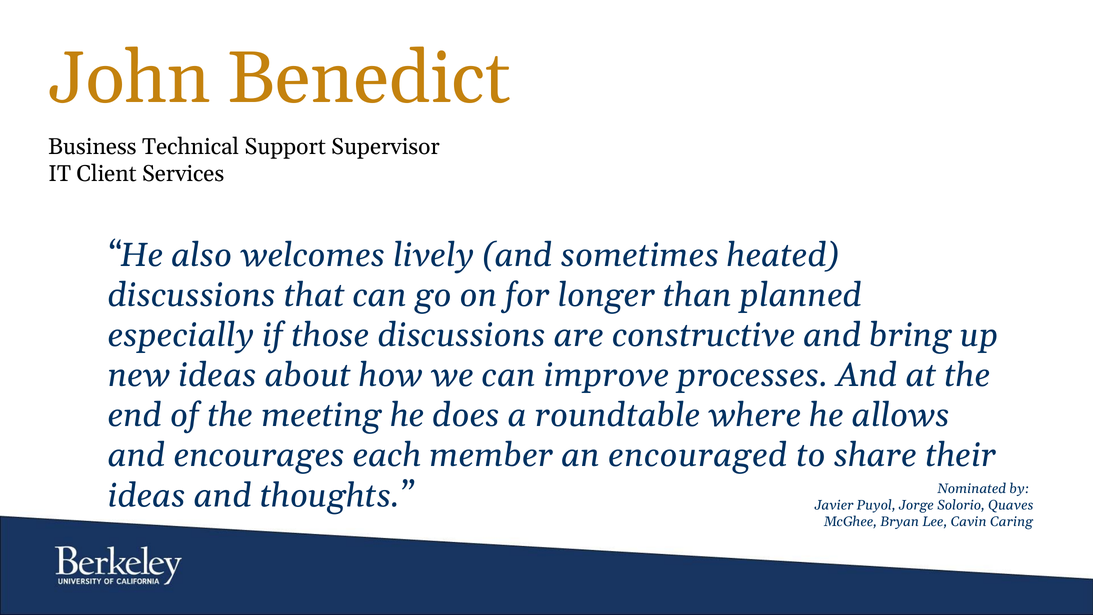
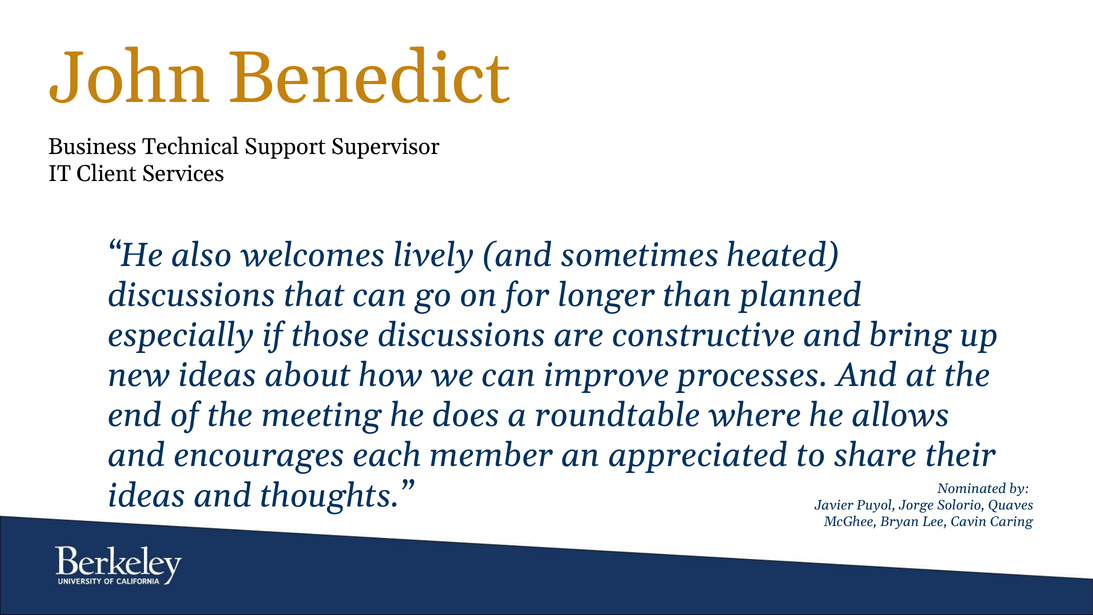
encouraged: encouraged -> appreciated
